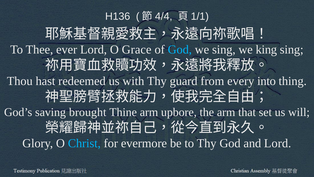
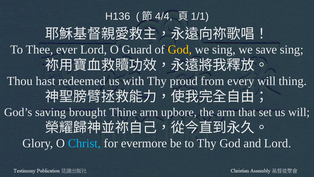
Grace: Grace -> Guard
God at (180, 49) colour: light blue -> yellow
king: king -> save
guard: guard -> proud
every into: into -> will
